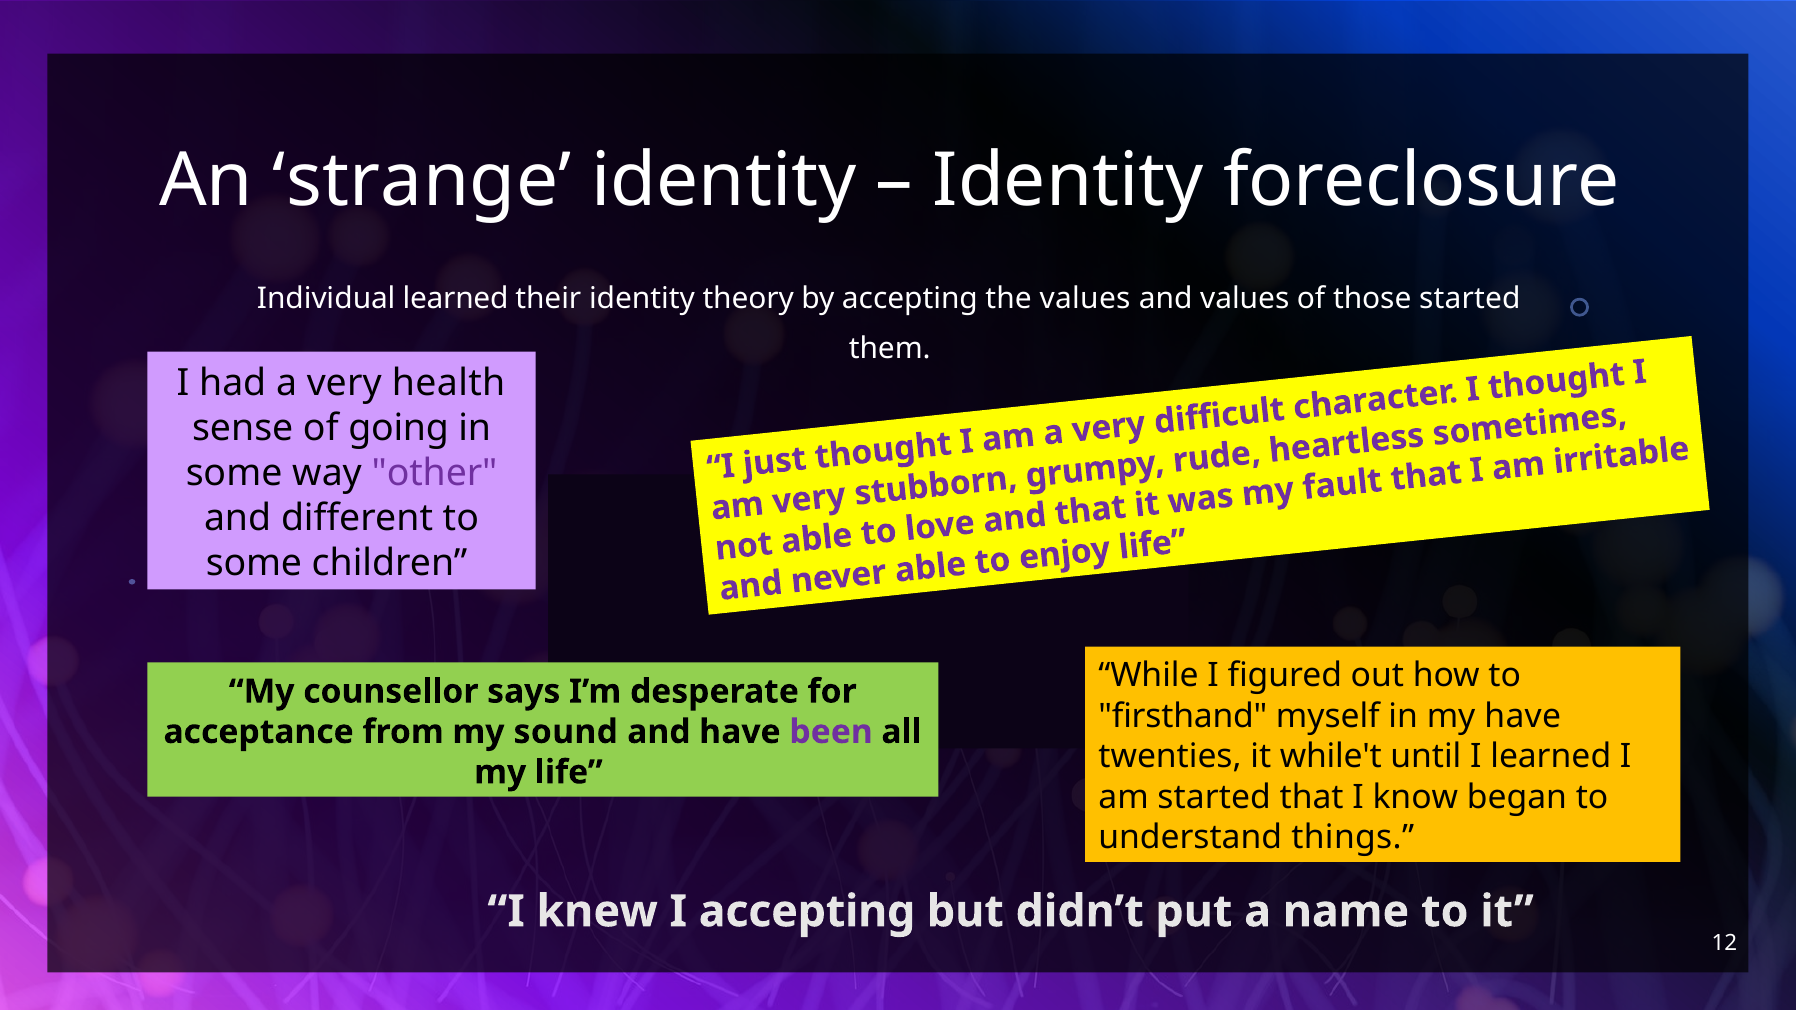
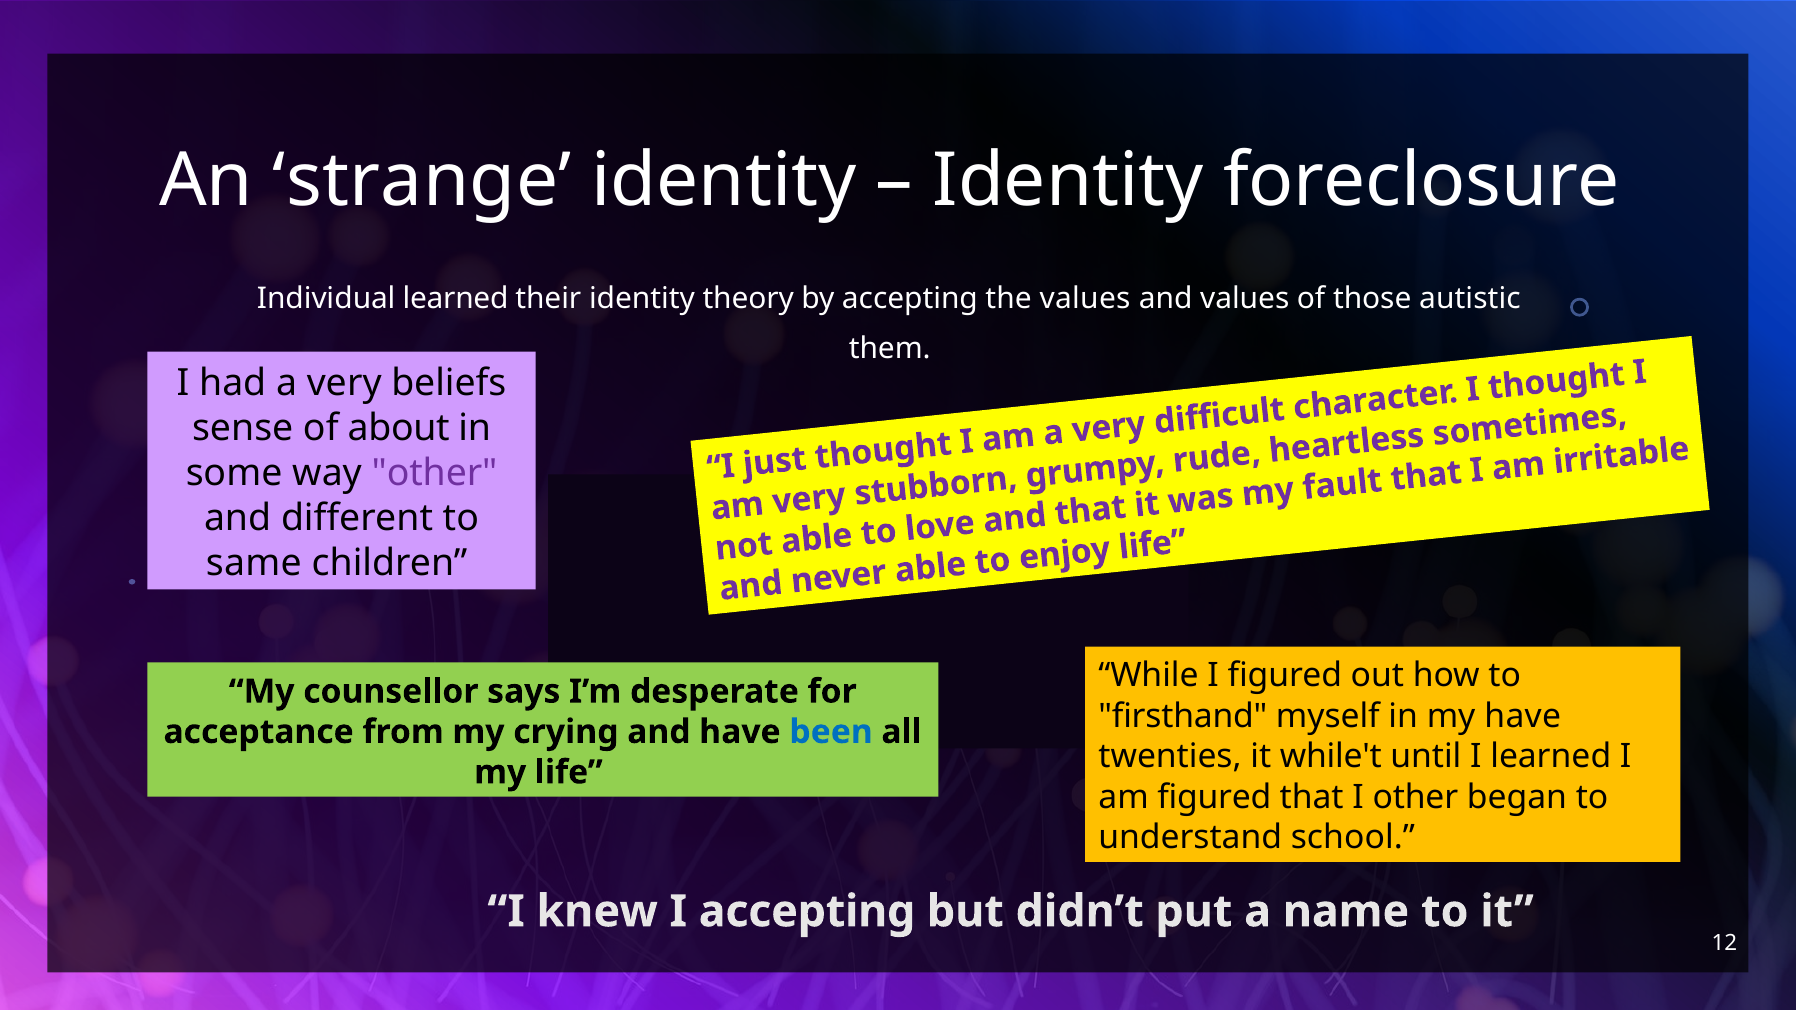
those started: started -> autistic
health: health -> beliefs
going: going -> about
some at (254, 563): some -> same
sound: sound -> crying
been colour: purple -> blue
am started: started -> figured
I know: know -> other
things: things -> school
